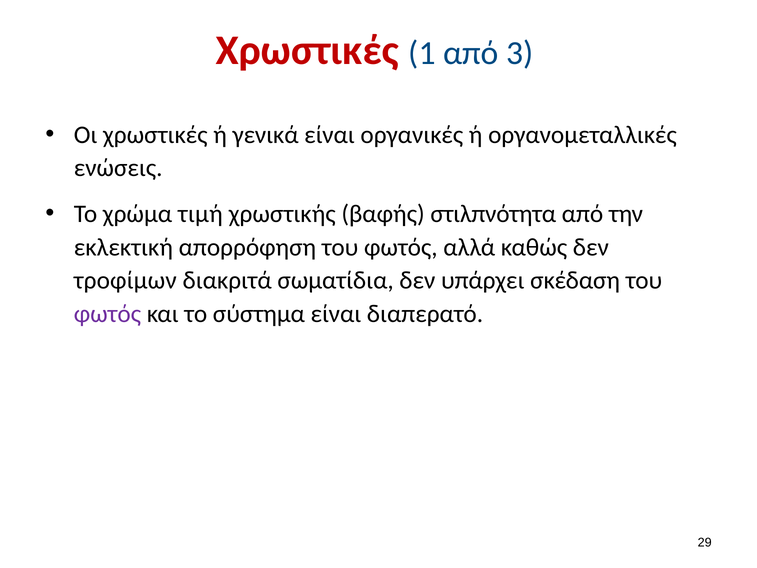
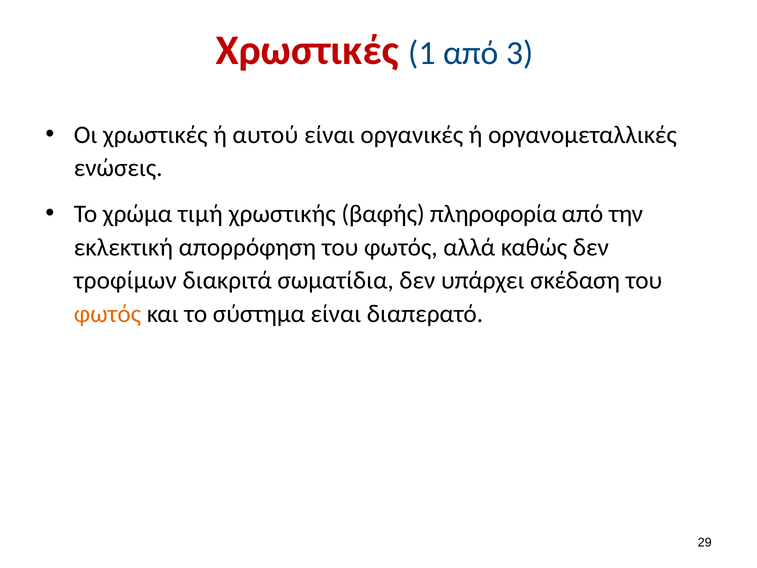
γενικά: γενικά -> αυτού
στιλπνότητα: στιλπνότητα -> πληροφορία
φωτός at (107, 314) colour: purple -> orange
